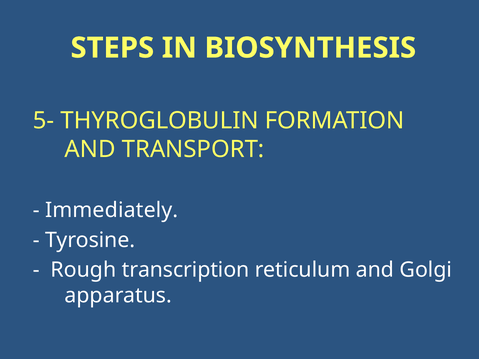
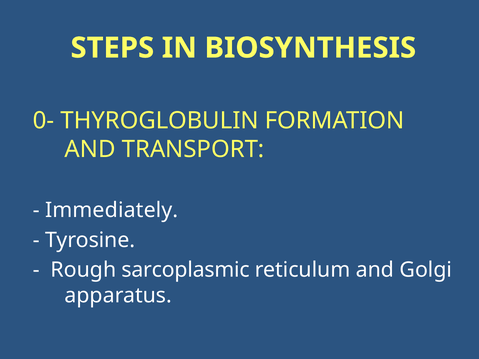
5-: 5- -> 0-
transcription: transcription -> sarcoplasmic
